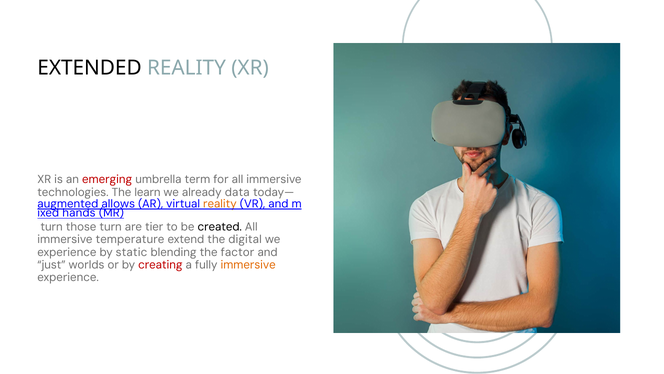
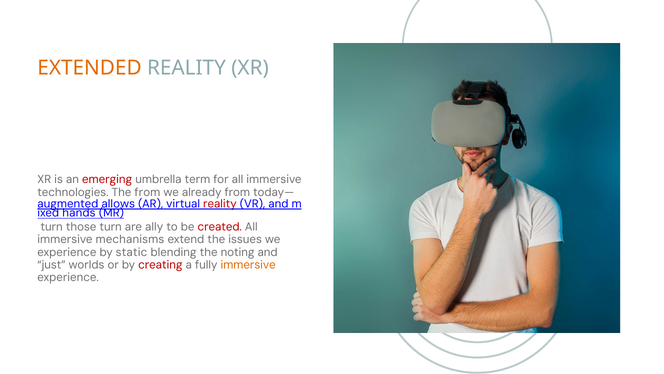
EXTENDED colour: black -> orange
The learn: learn -> from
already data: data -> from
reality at (220, 204) colour: orange -> red
tier: tier -> ally
created colour: black -> red
temperature: temperature -> mechanisms
digital: digital -> issues
factor: factor -> noting
